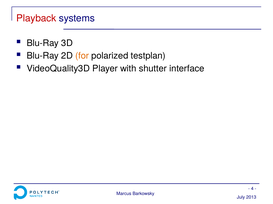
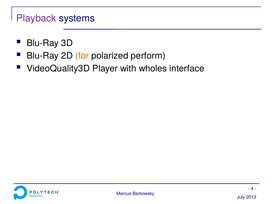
Playback colour: red -> purple
testplan: testplan -> perform
shutter: shutter -> wholes
